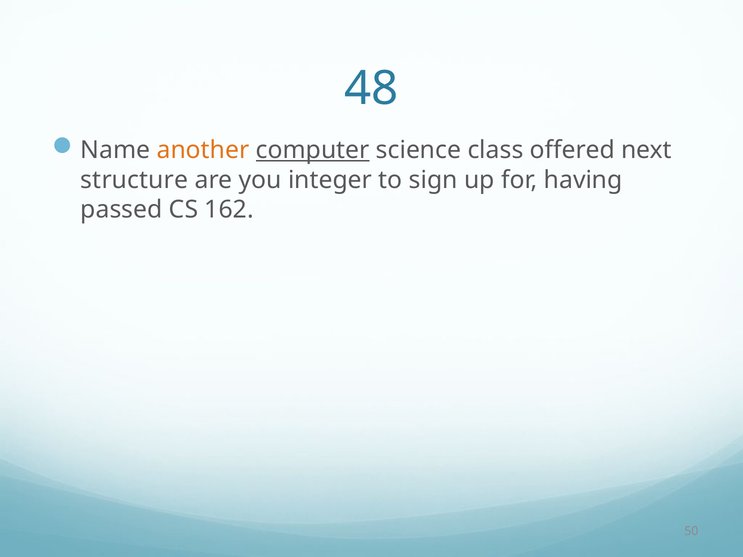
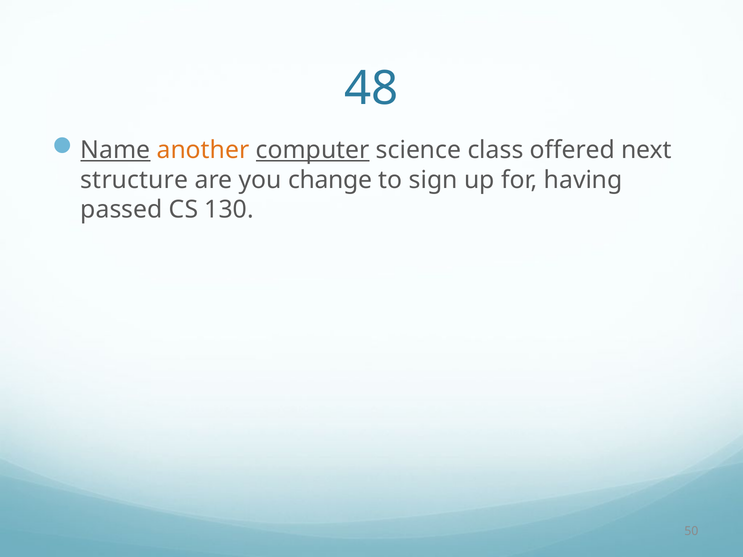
Name underline: none -> present
integer: integer -> change
162: 162 -> 130
